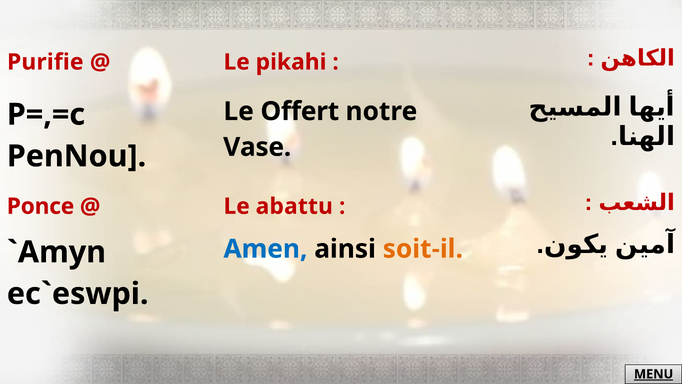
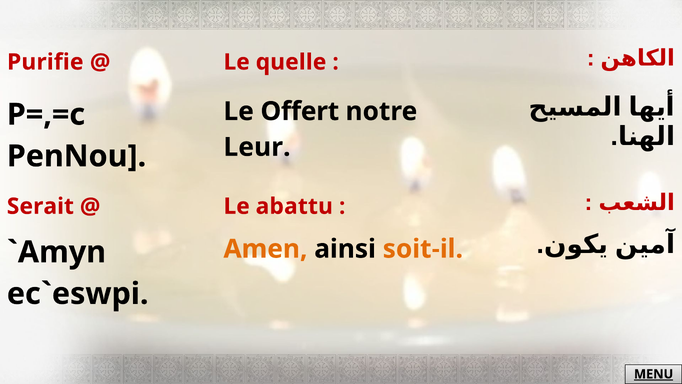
pikahi: pikahi -> quelle
Vase: Vase -> Leur
Ponce: Ponce -> Serait
Amen colour: blue -> orange
